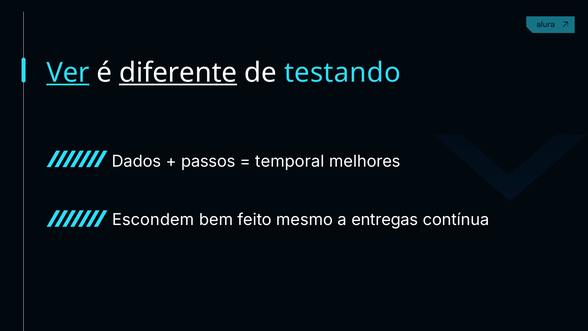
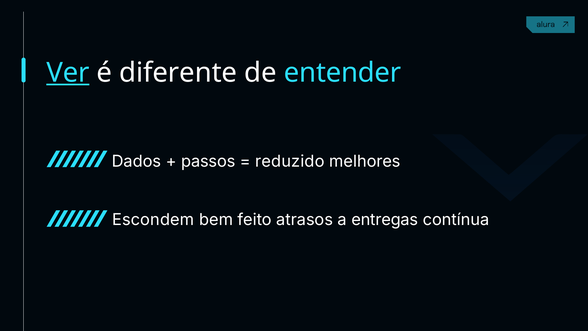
diferente underline: present -> none
testando: testando -> entender
temporal: temporal -> reduzido
mesmo: mesmo -> atrasos
